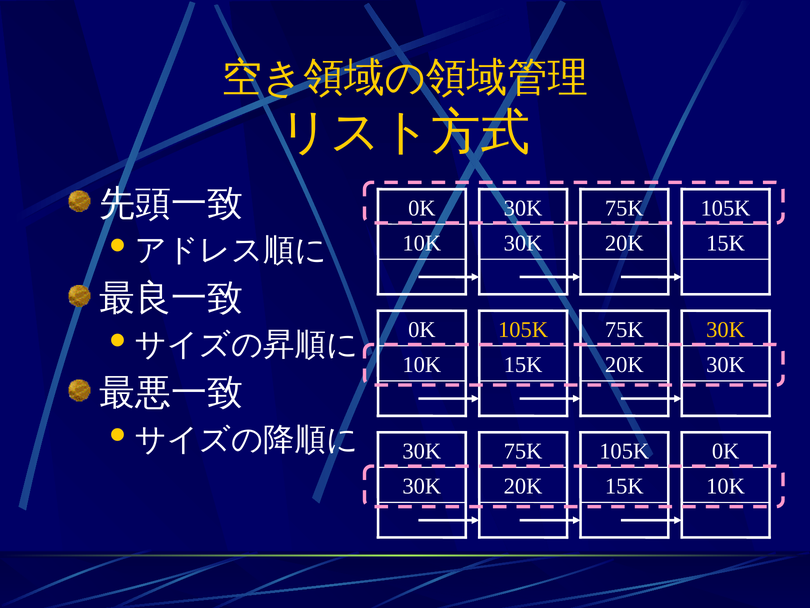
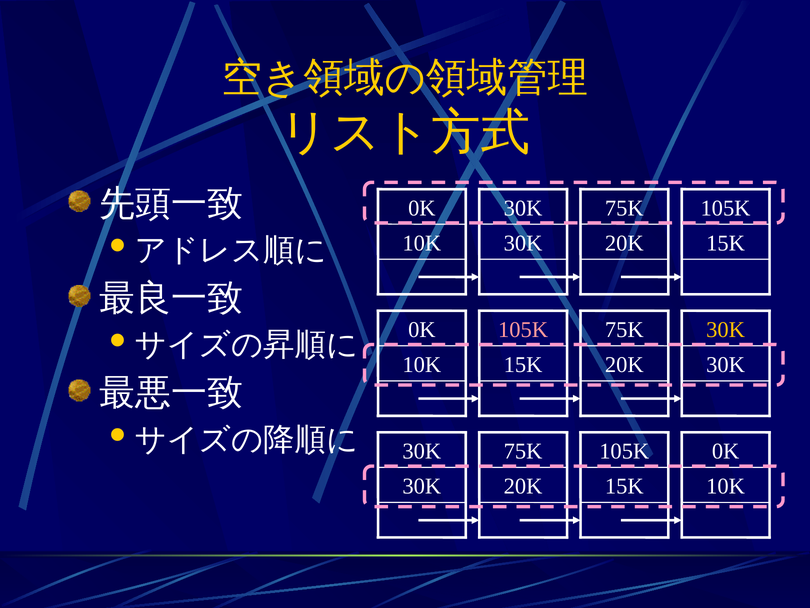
105K at (523, 330) colour: yellow -> pink
